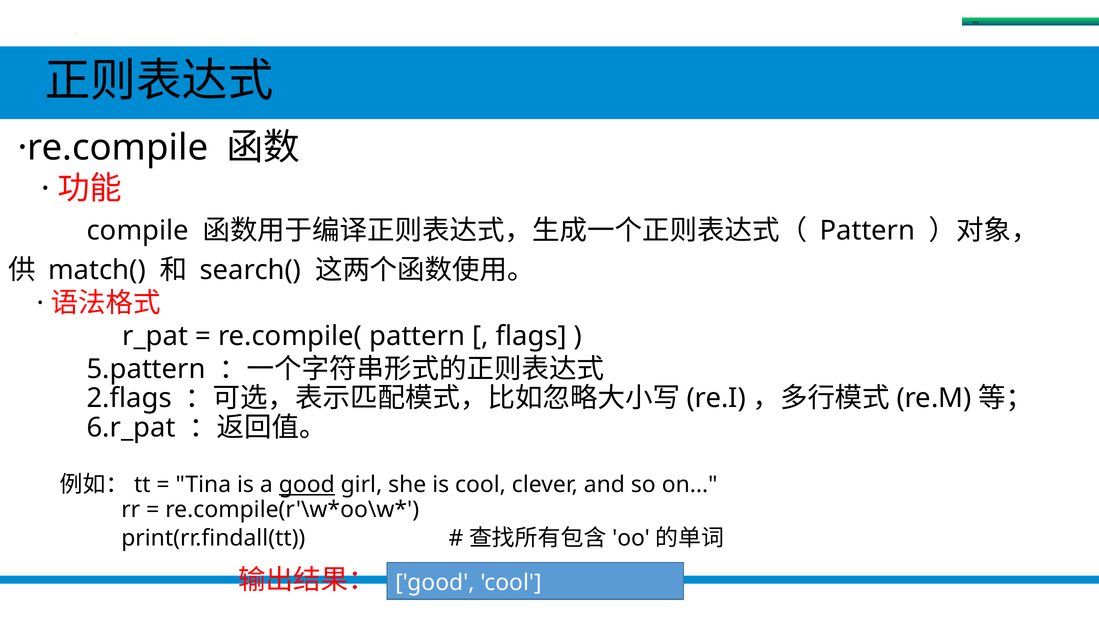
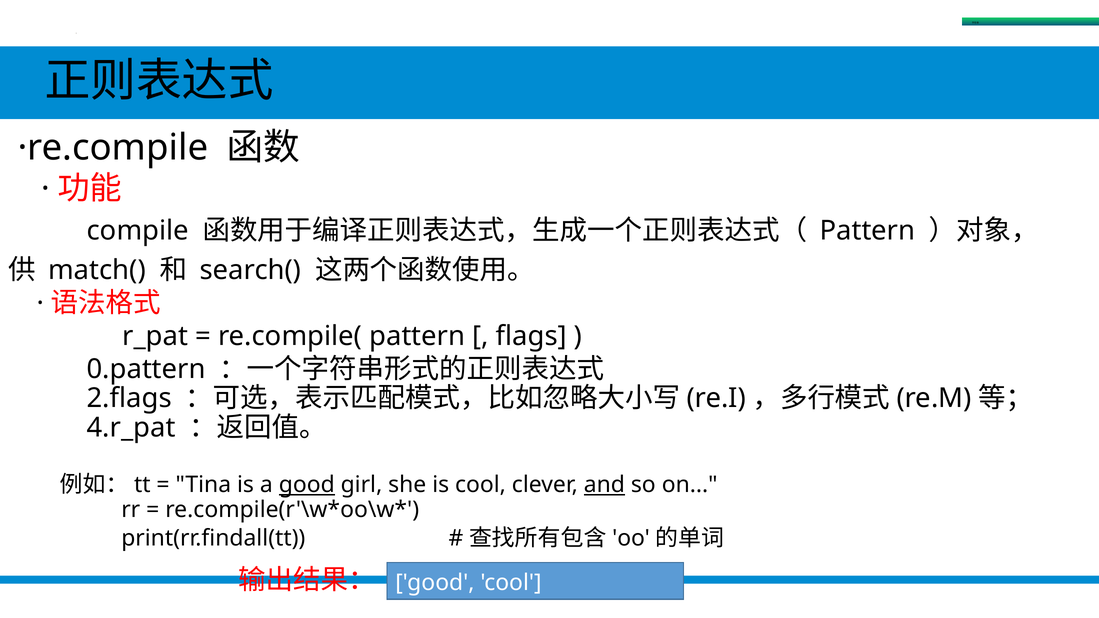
5.pattern: 5.pattern -> 0.pattern
6.r_pat: 6.r_pat -> 4.r_pat
and underline: none -> present
